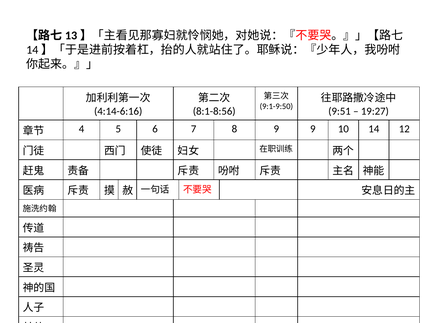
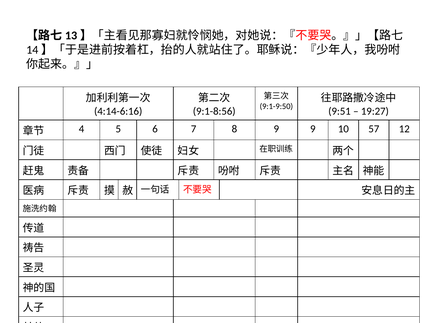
8:1-8:56: 8:1-8:56 -> 9:1-8:56
14: 14 -> 57
